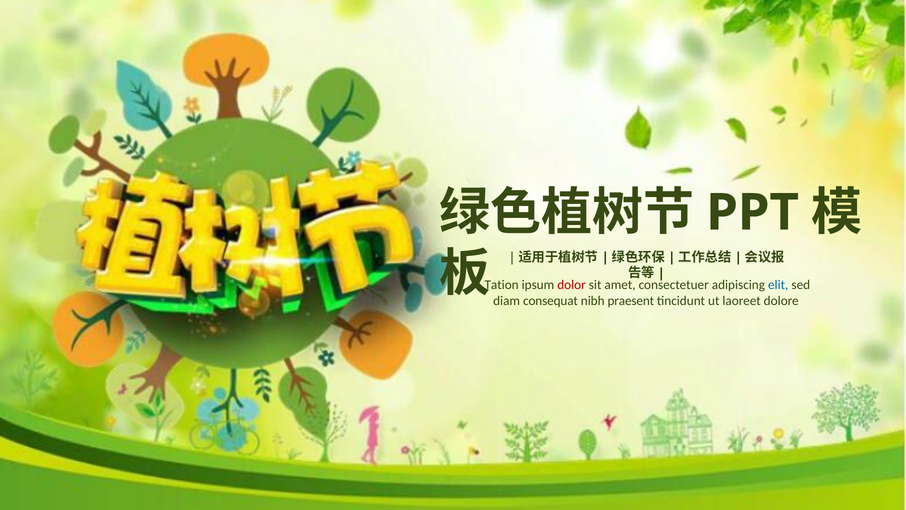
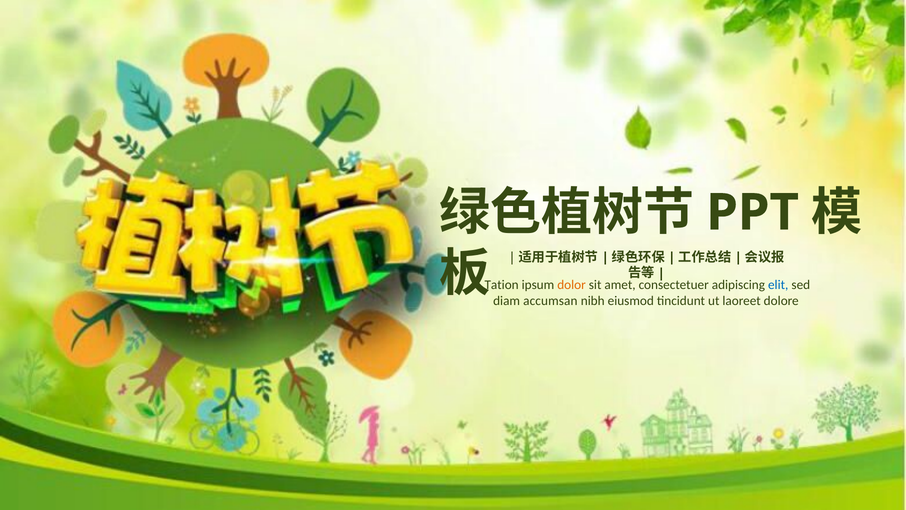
dolor colour: red -> orange
consequat: consequat -> accumsan
praesent: praesent -> eiusmod
